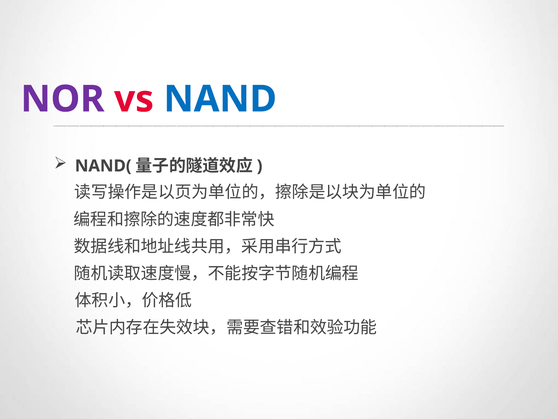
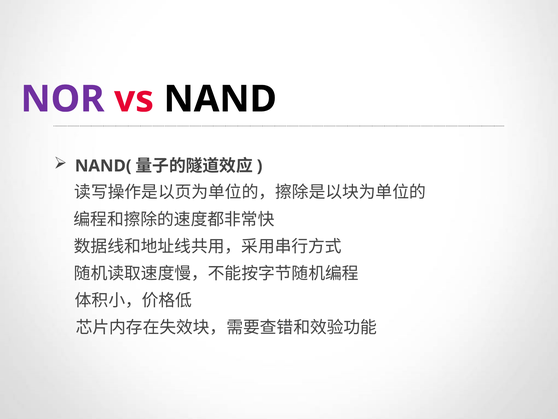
NAND colour: blue -> black
